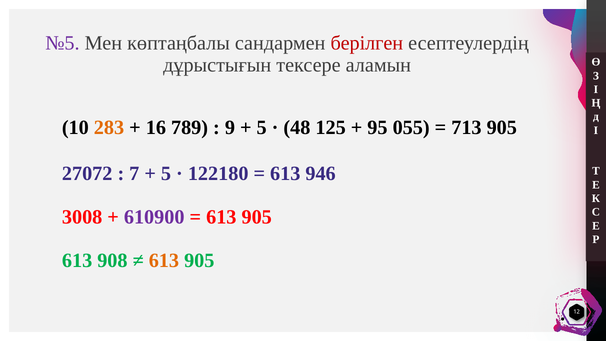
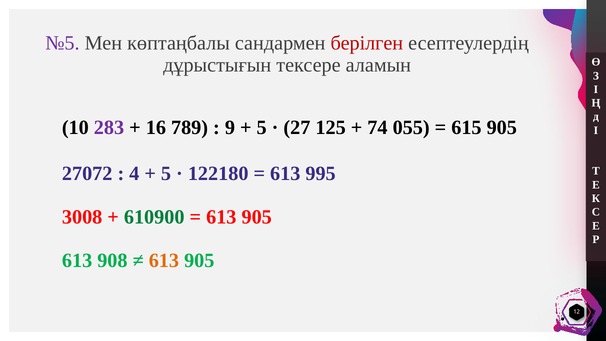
283 colour: orange -> purple
48: 48 -> 27
95: 95 -> 74
713: 713 -> 615
7: 7 -> 4
946: 946 -> 995
610900 colour: purple -> green
